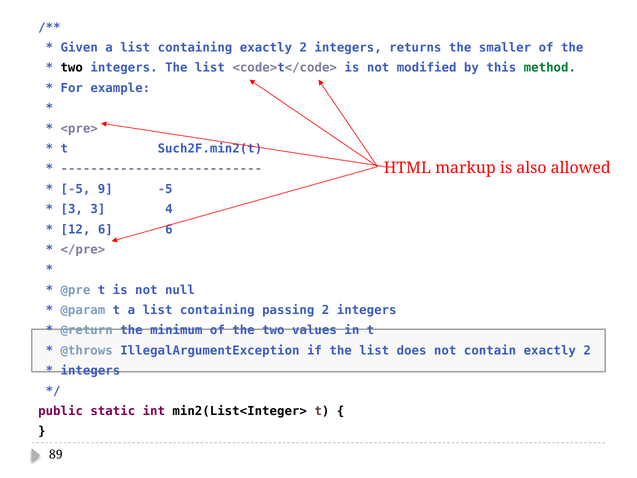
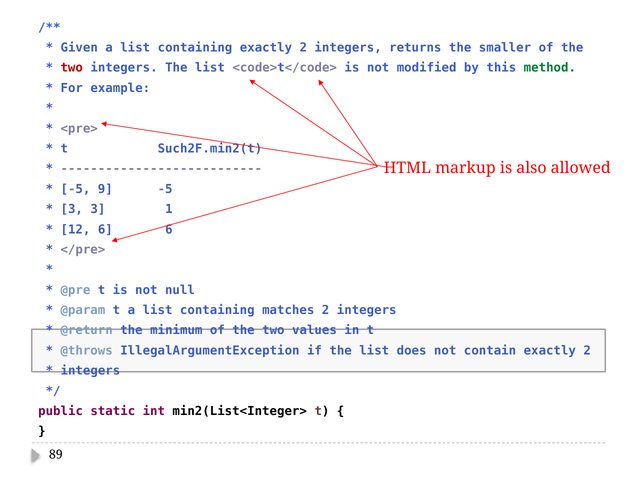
two at (72, 68) colour: black -> red
4: 4 -> 1
passing: passing -> matches
